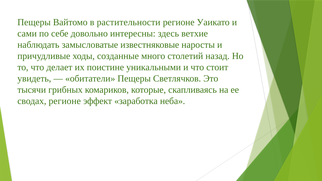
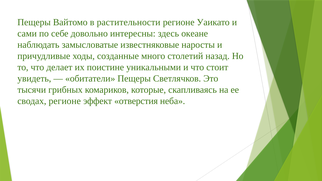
ветхие: ветхие -> океане
заработка: заработка -> отверстия
